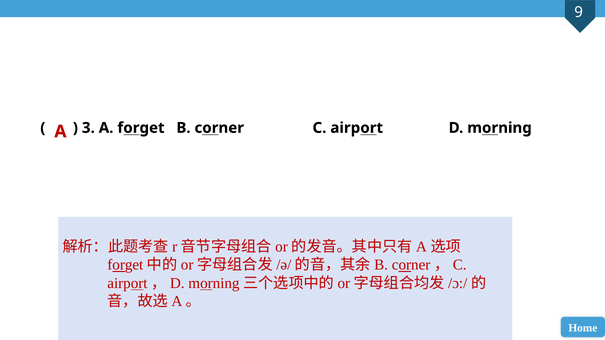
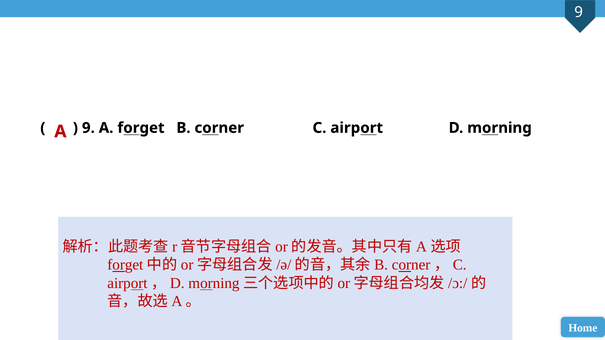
3 at (88, 128): 3 -> 9
